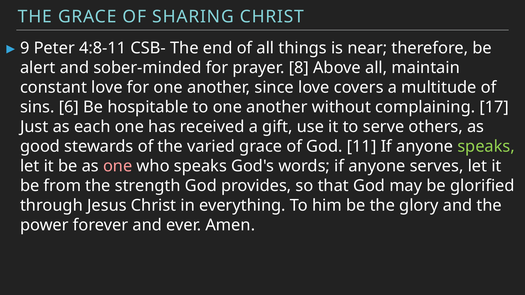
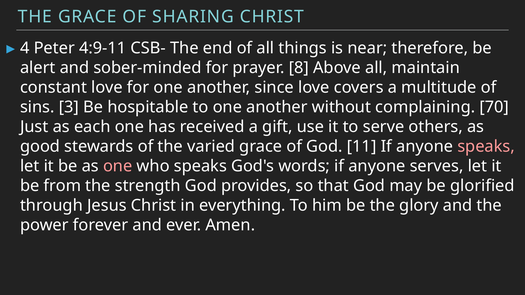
9: 9 -> 4
4:8-11: 4:8-11 -> 4:9-11
6: 6 -> 3
17: 17 -> 70
speaks at (486, 147) colour: light green -> pink
